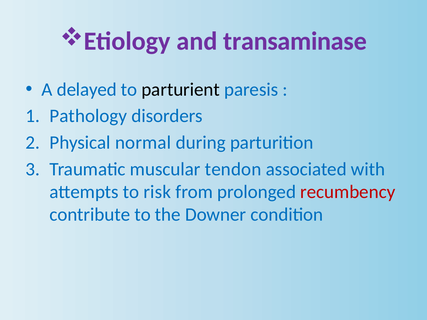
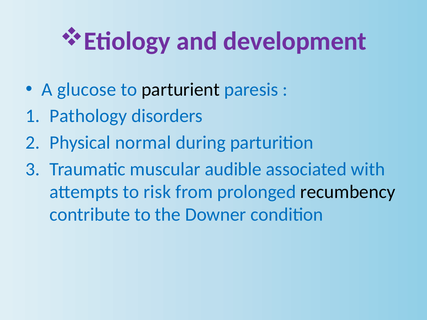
transaminase: transaminase -> development
delayed: delayed -> glucose
tendon: tendon -> audible
recumbency colour: red -> black
